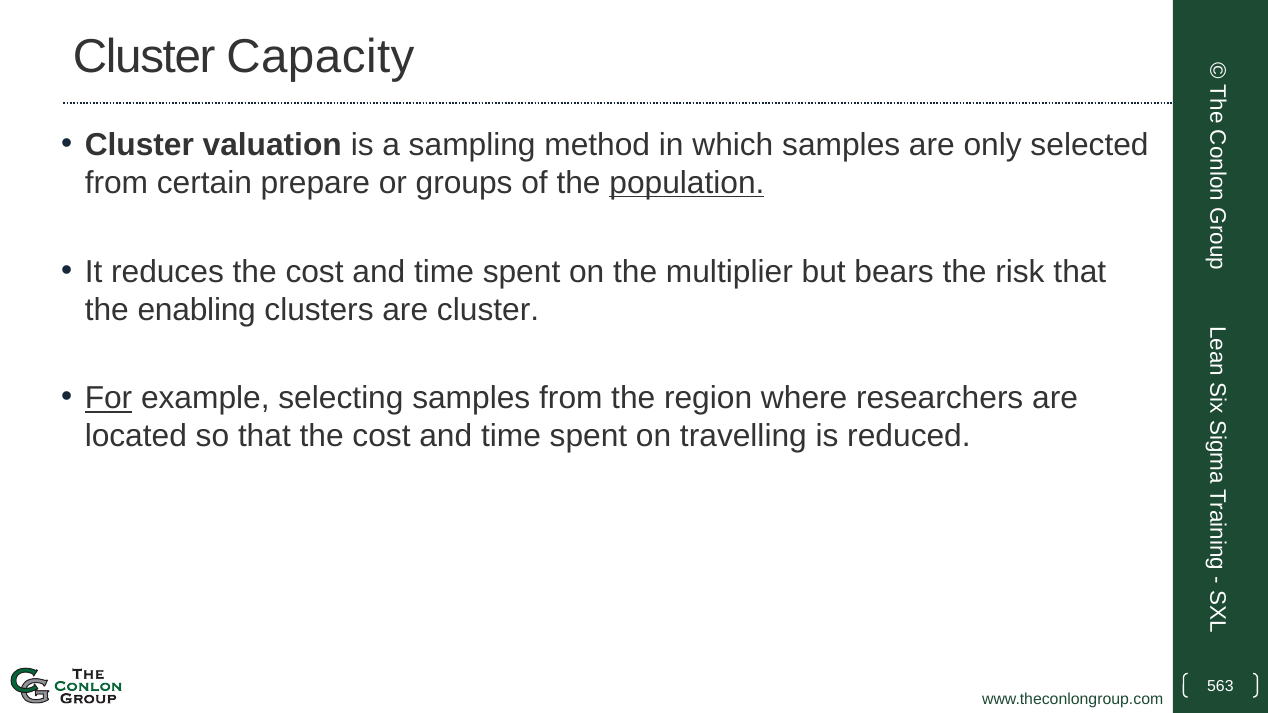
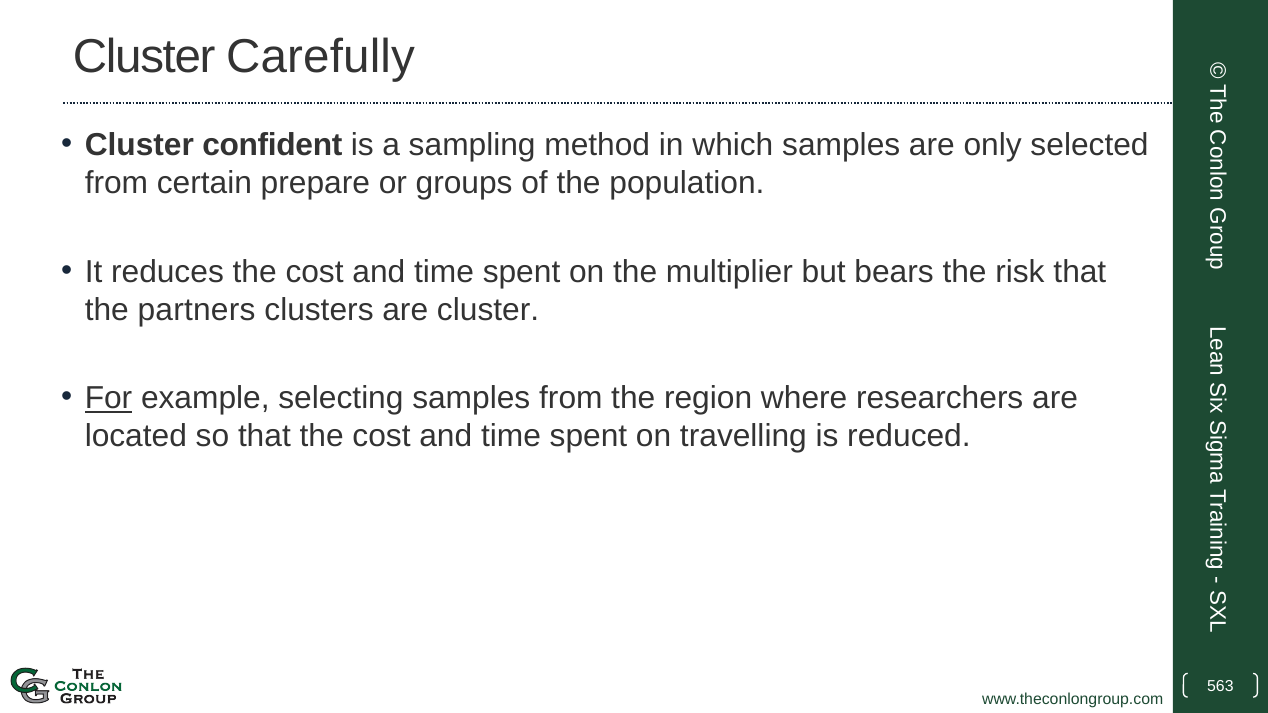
Capacity: Capacity -> Carefully
valuation: valuation -> confident
population underline: present -> none
enabling: enabling -> partners
